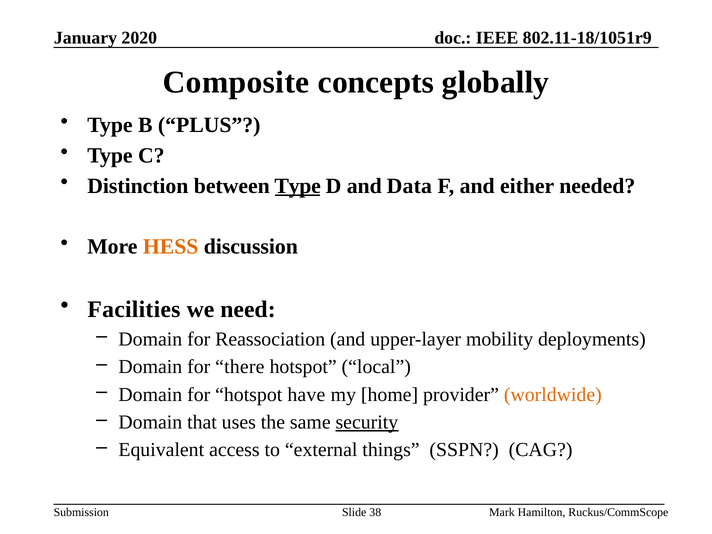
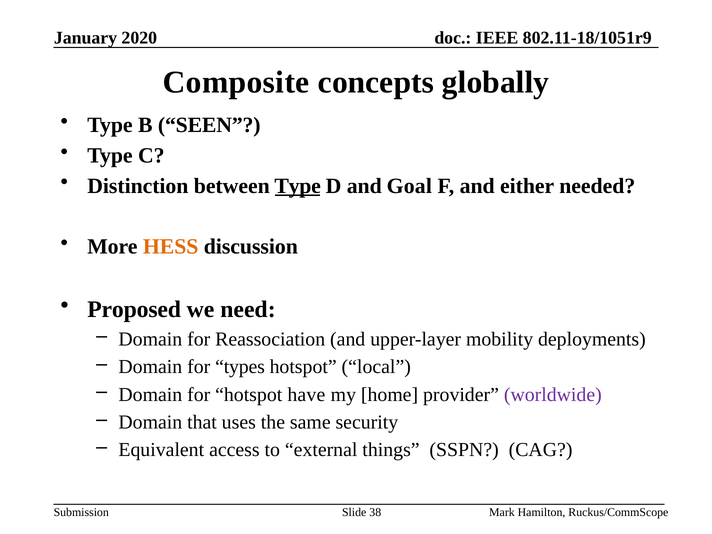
PLUS: PLUS -> SEEN
Data: Data -> Goal
Facilities: Facilities -> Proposed
there: there -> types
worldwide colour: orange -> purple
security underline: present -> none
